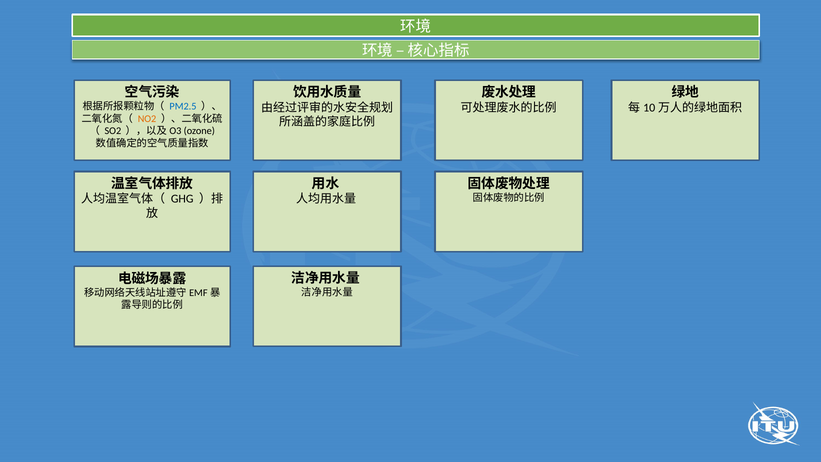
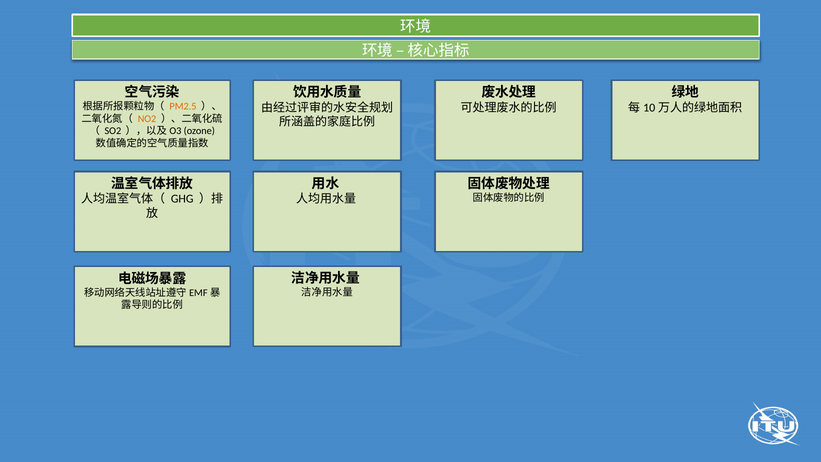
PM2.5 colour: blue -> orange
